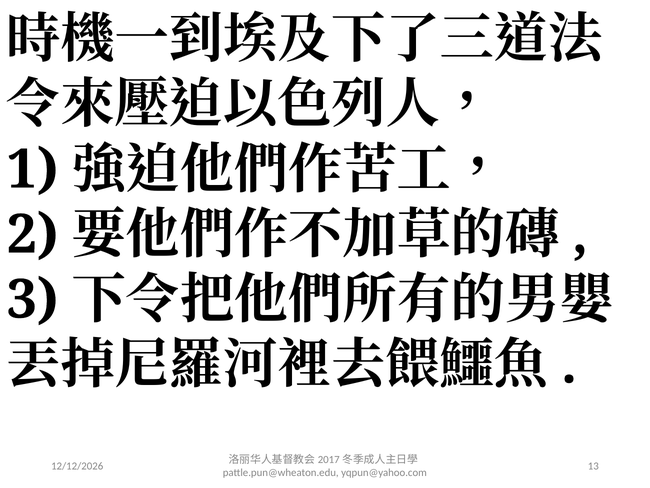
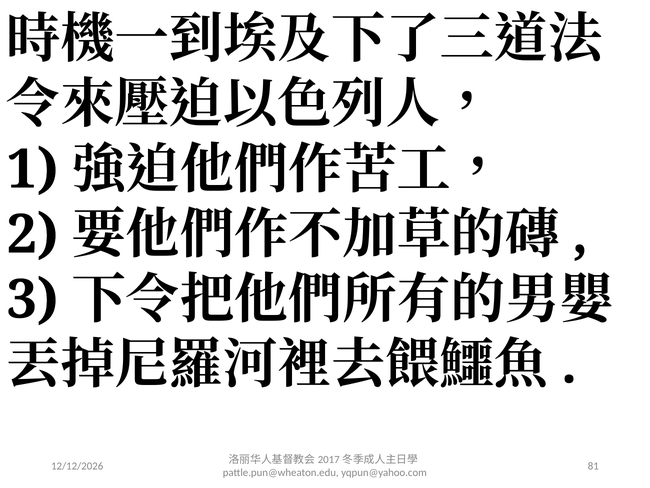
13: 13 -> 81
